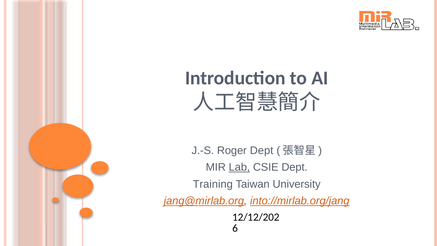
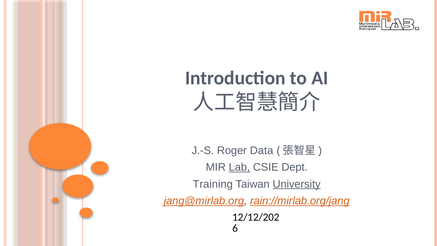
Roger Dept: Dept -> Data
University underline: none -> present
into://mirlab.org/jang: into://mirlab.org/jang -> rain://mirlab.org/jang
